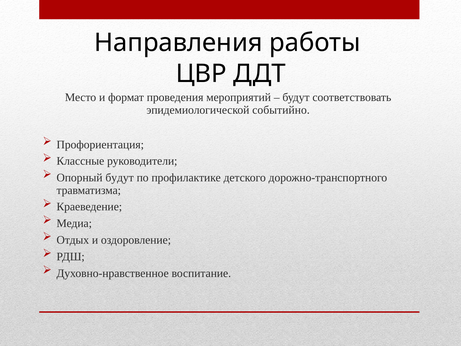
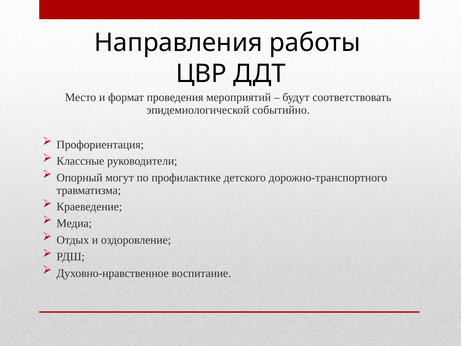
Опорный будут: будут -> могут
